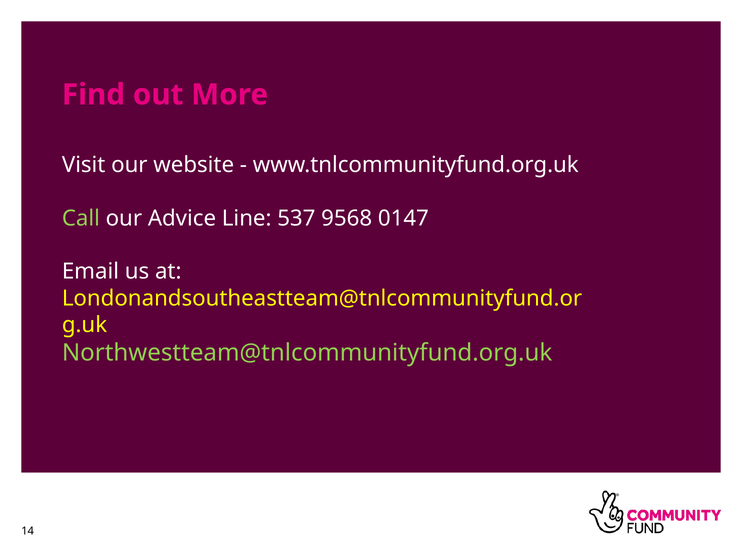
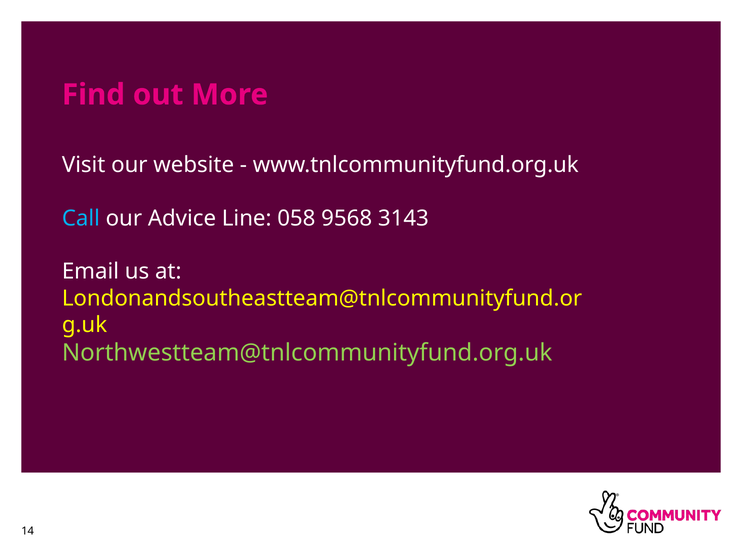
Call colour: light green -> light blue
537: 537 -> 058
0147: 0147 -> 3143
